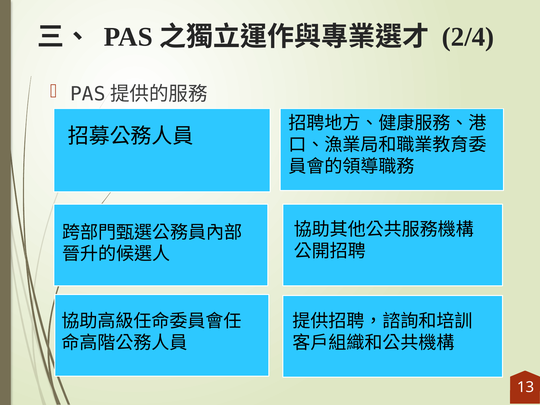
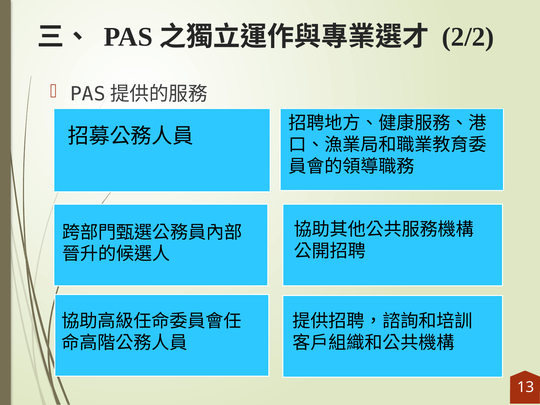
2/4: 2/4 -> 2/2
